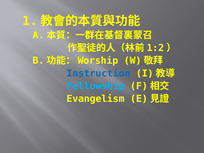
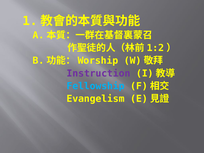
Instruction colour: blue -> purple
